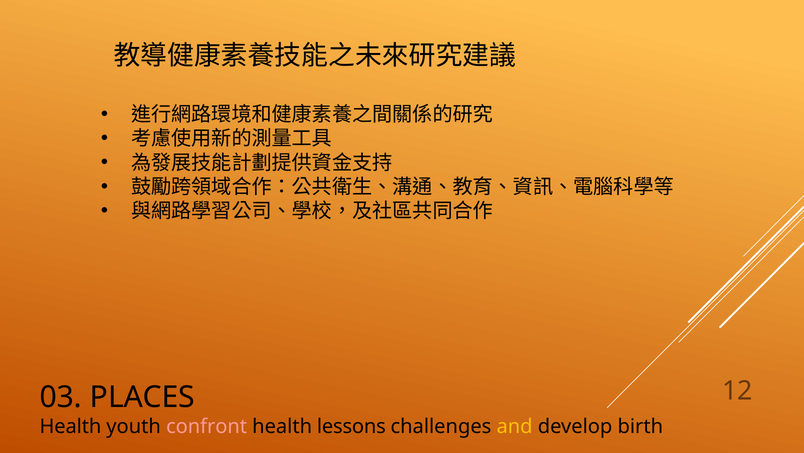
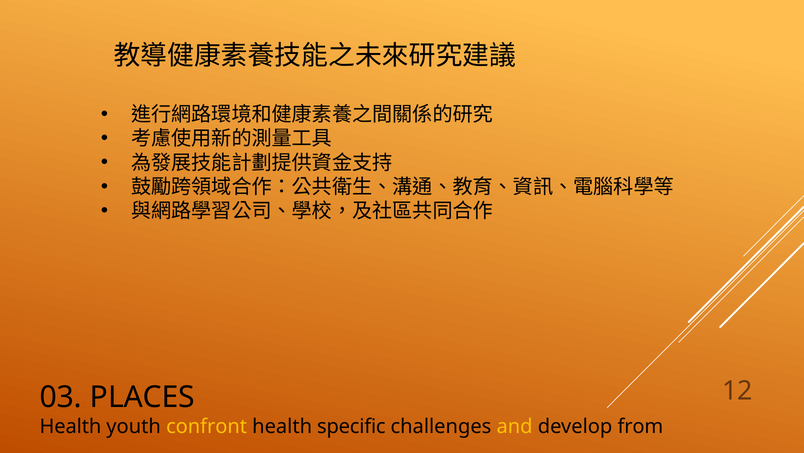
confront colour: pink -> yellow
lessons: lessons -> specific
birth: birth -> from
